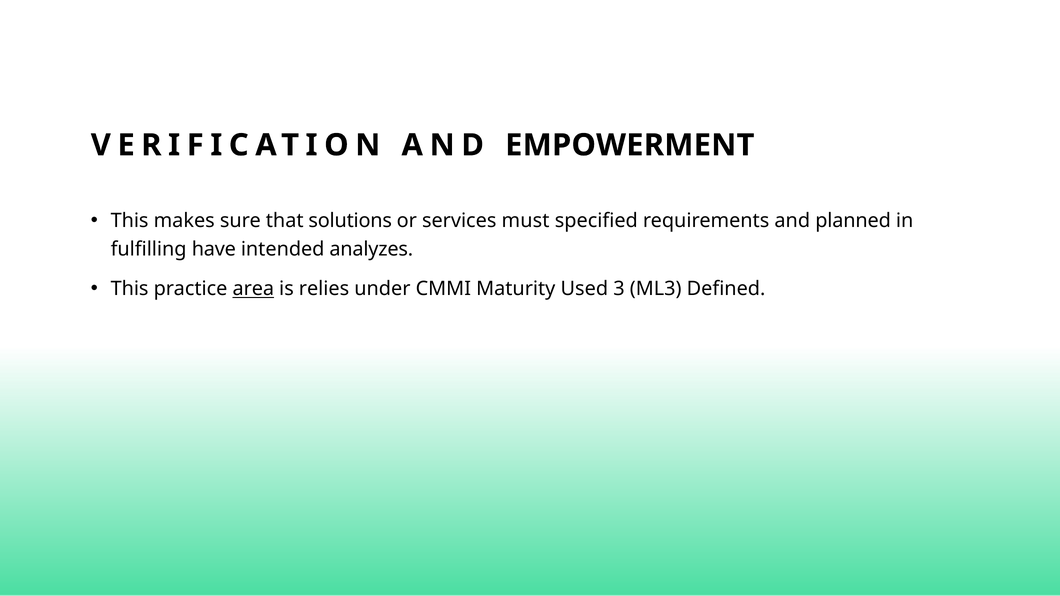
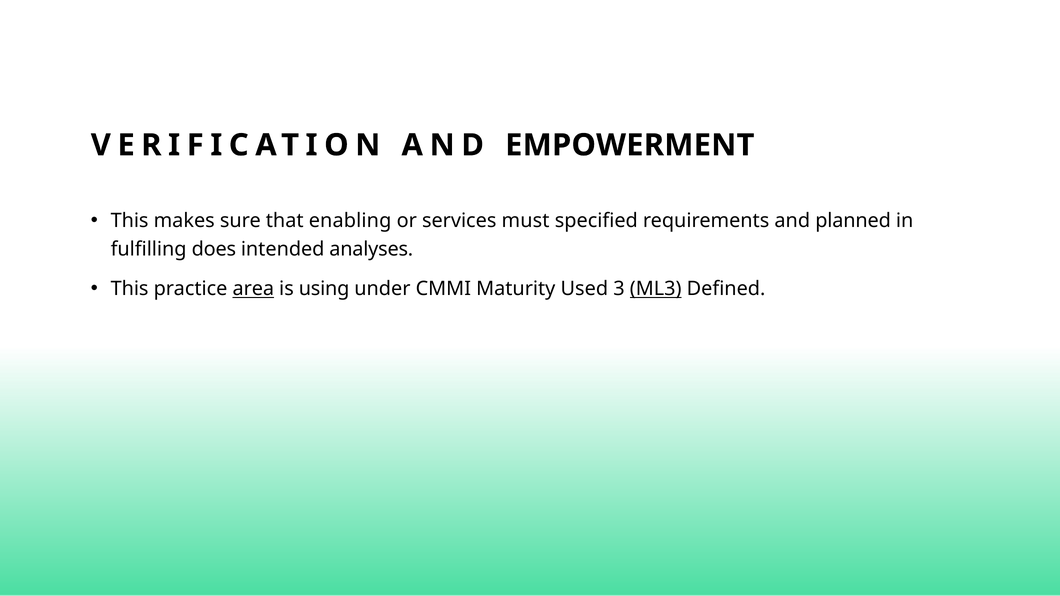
solutions: solutions -> enabling
have: have -> does
analyzes: analyzes -> analyses
relies: relies -> using
ML3 underline: none -> present
